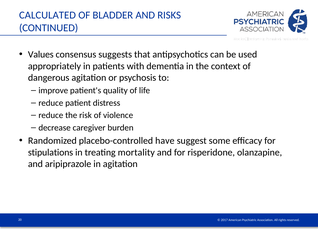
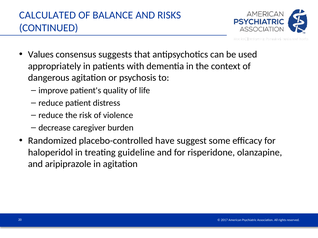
BLADDER: BLADDER -> BALANCE
stipulations: stipulations -> haloperidol
mortality: mortality -> guideline
